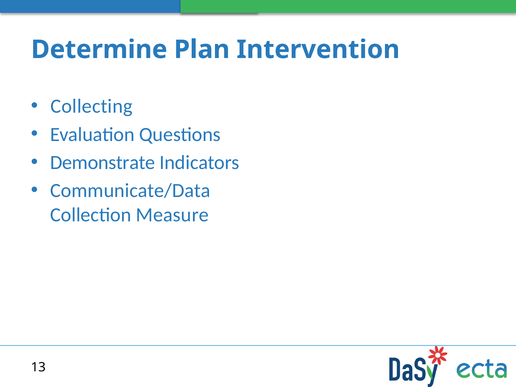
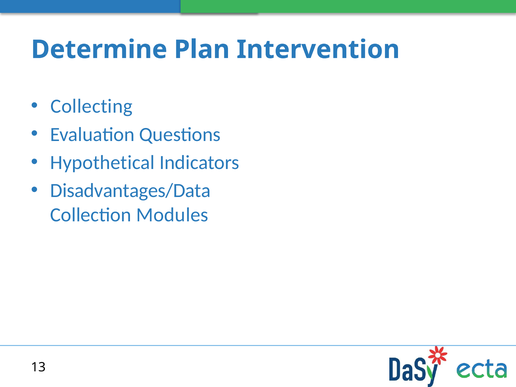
Demonstrate: Demonstrate -> Hypothetical
Communicate/Data: Communicate/Data -> Disadvantages/Data
Measure: Measure -> Modules
